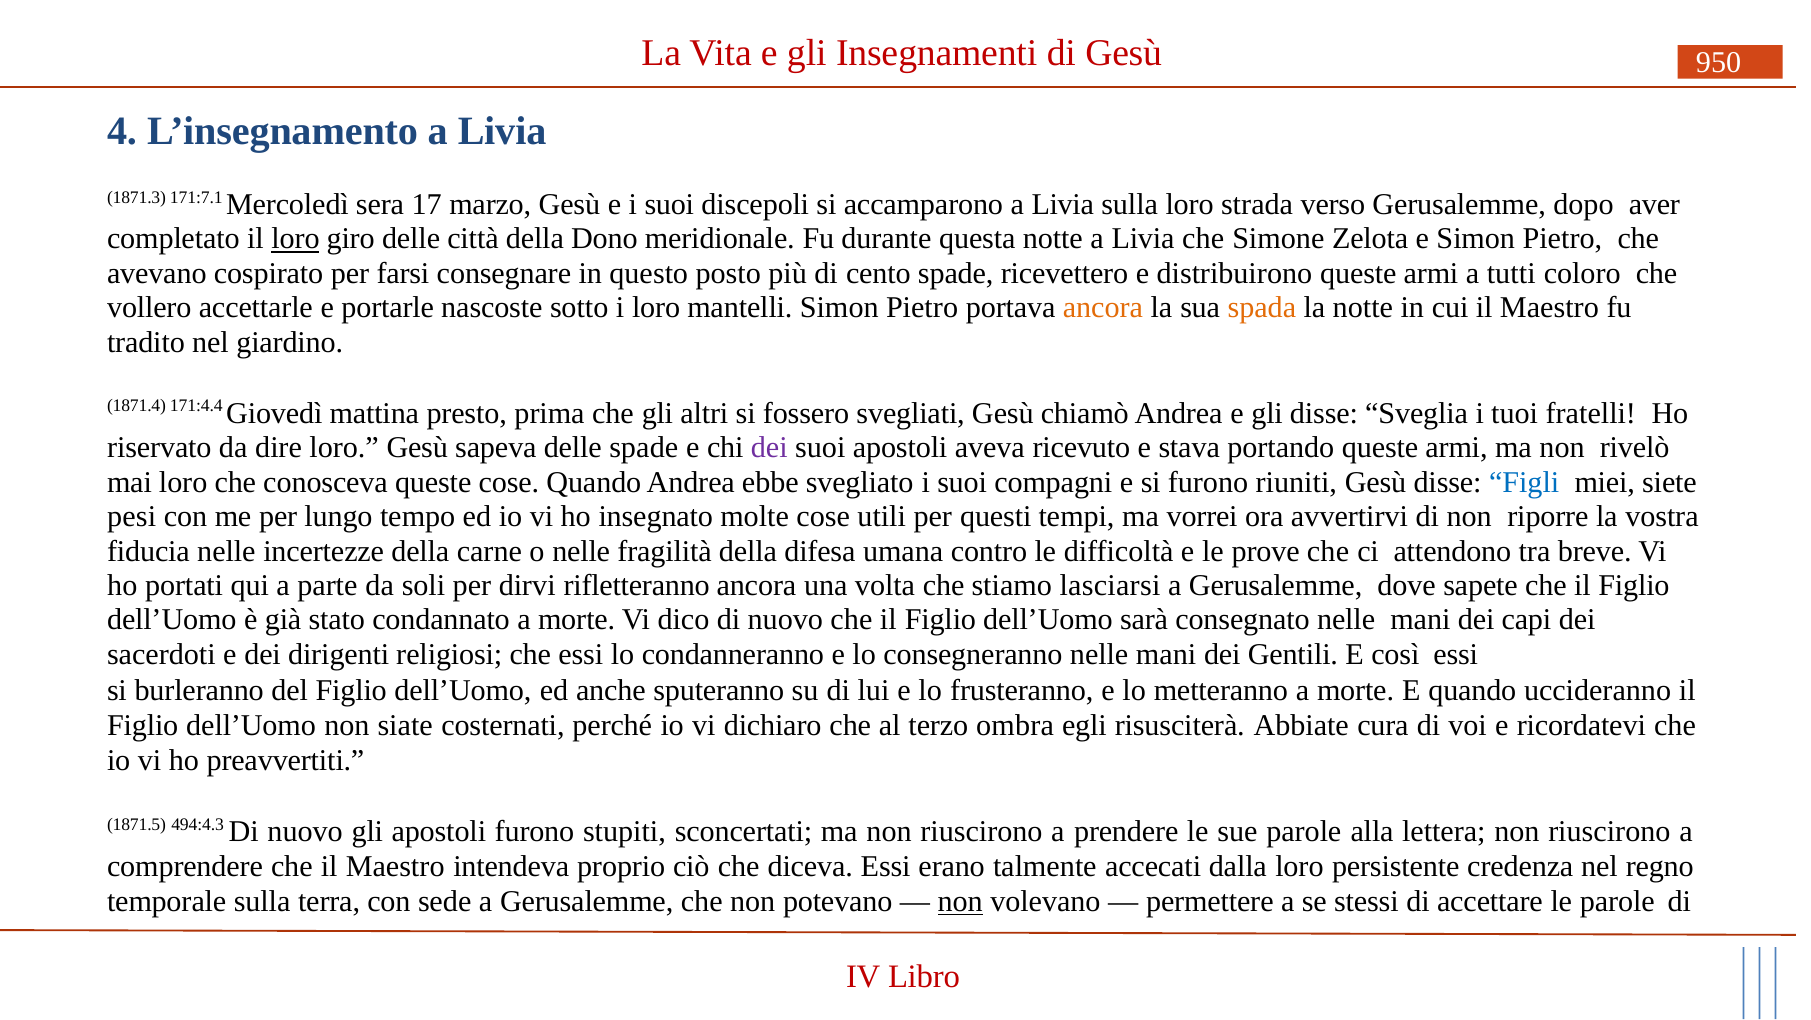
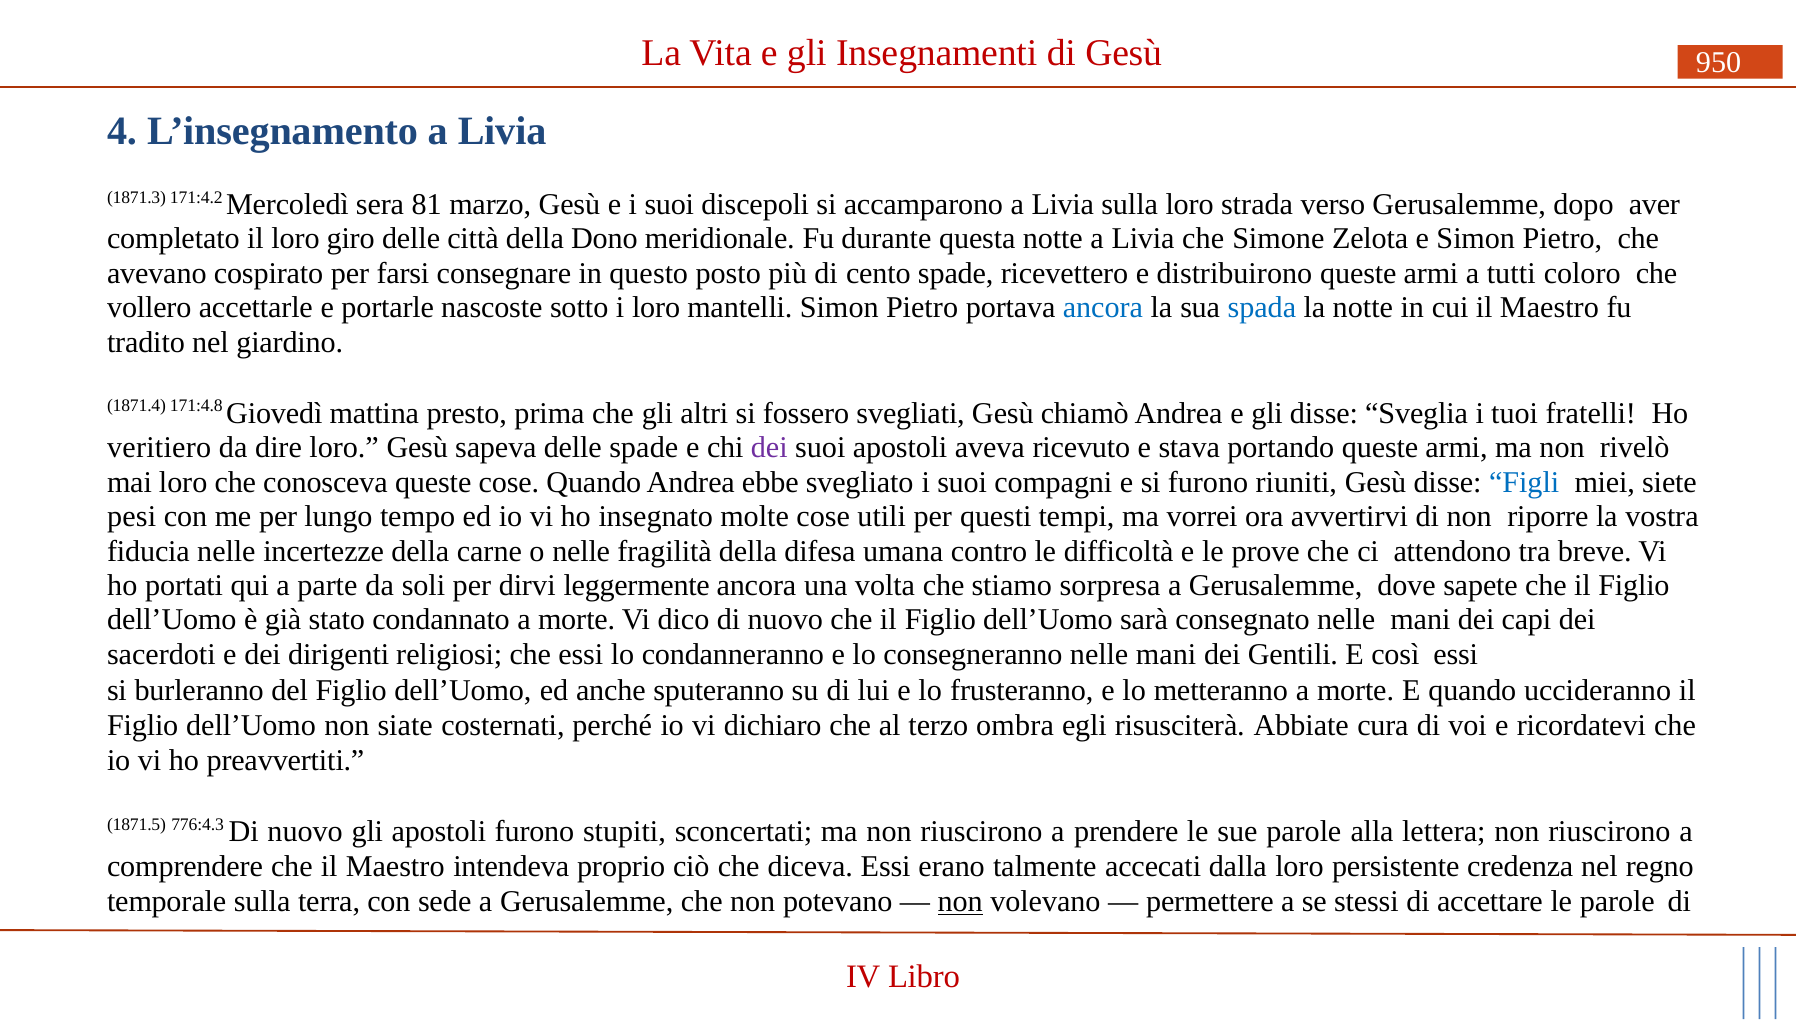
171:7.1: 171:7.1 -> 171:4.2
17: 17 -> 81
loro at (295, 239) underline: present -> none
ancora at (1103, 308) colour: orange -> blue
spada colour: orange -> blue
171:4.4: 171:4.4 -> 171:4.8
riservato: riservato -> veritiero
rifletteranno: rifletteranno -> leggermente
lasciarsi: lasciarsi -> sorpresa
494:4.3: 494:4.3 -> 776:4.3
